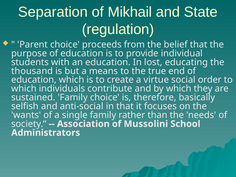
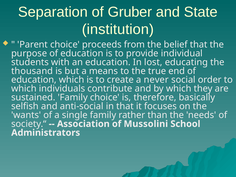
Mikhail: Mikhail -> Gruber
regulation: regulation -> institution
virtue: virtue -> never
